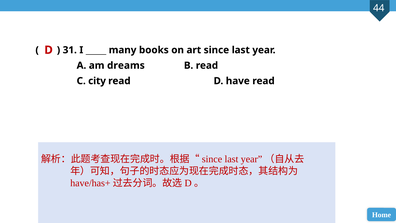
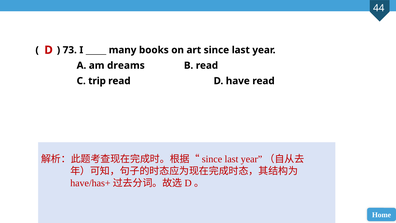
31: 31 -> 73
city: city -> trip
